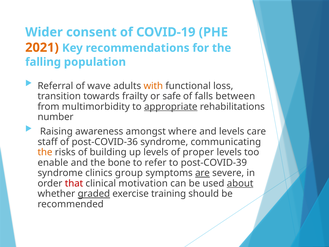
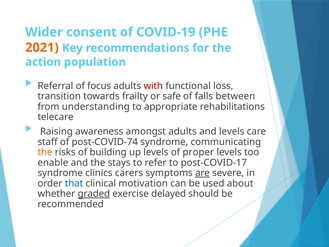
falling: falling -> action
wave: wave -> focus
with colour: orange -> red
multimorbidity: multimorbidity -> understanding
appropriate underline: present -> none
number: number -> telecare
amongst where: where -> adults
post-COVID-36: post-COVID-36 -> post-COVID-74
bone: bone -> stays
post-COVID-39: post-COVID-39 -> post-COVID-17
group: group -> carers
that colour: red -> blue
about underline: present -> none
training: training -> delayed
